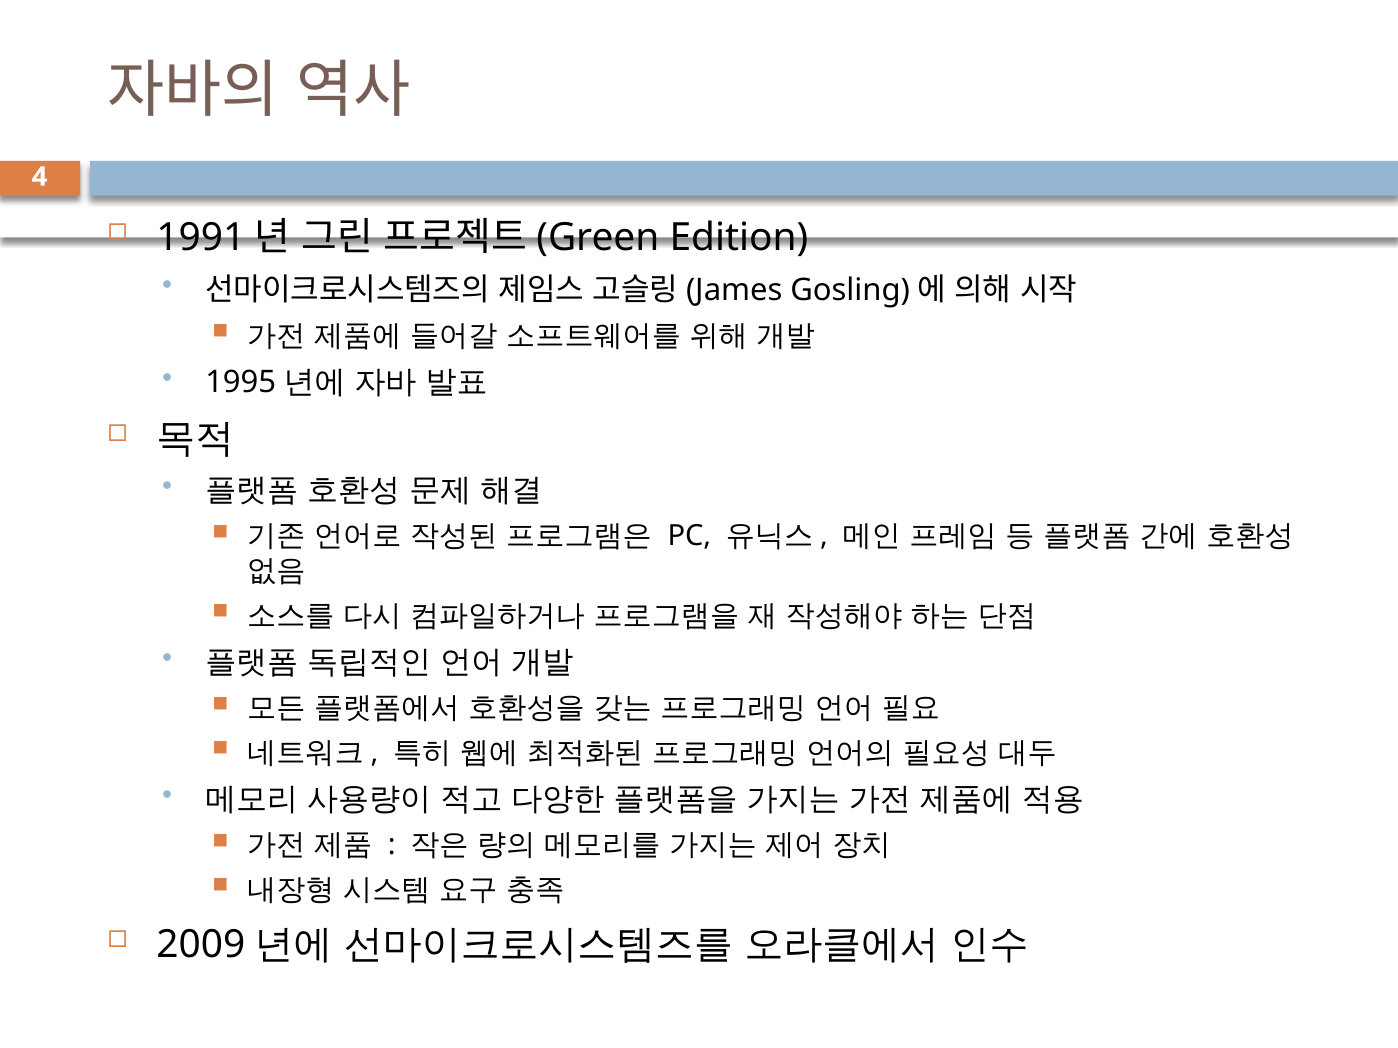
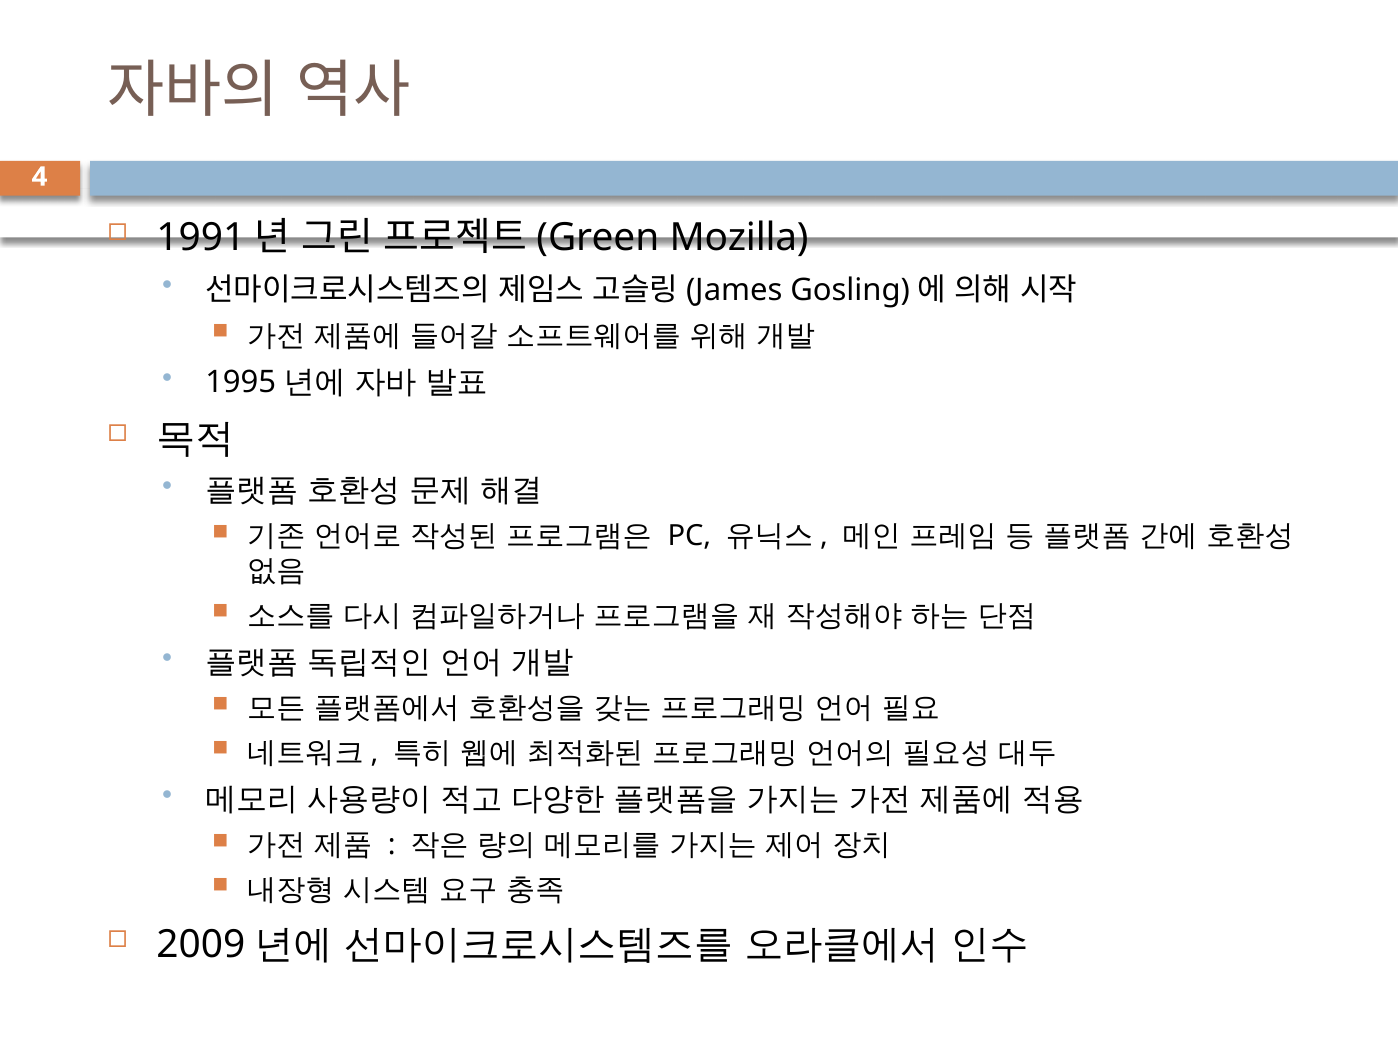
Edition: Edition -> Mozilla
